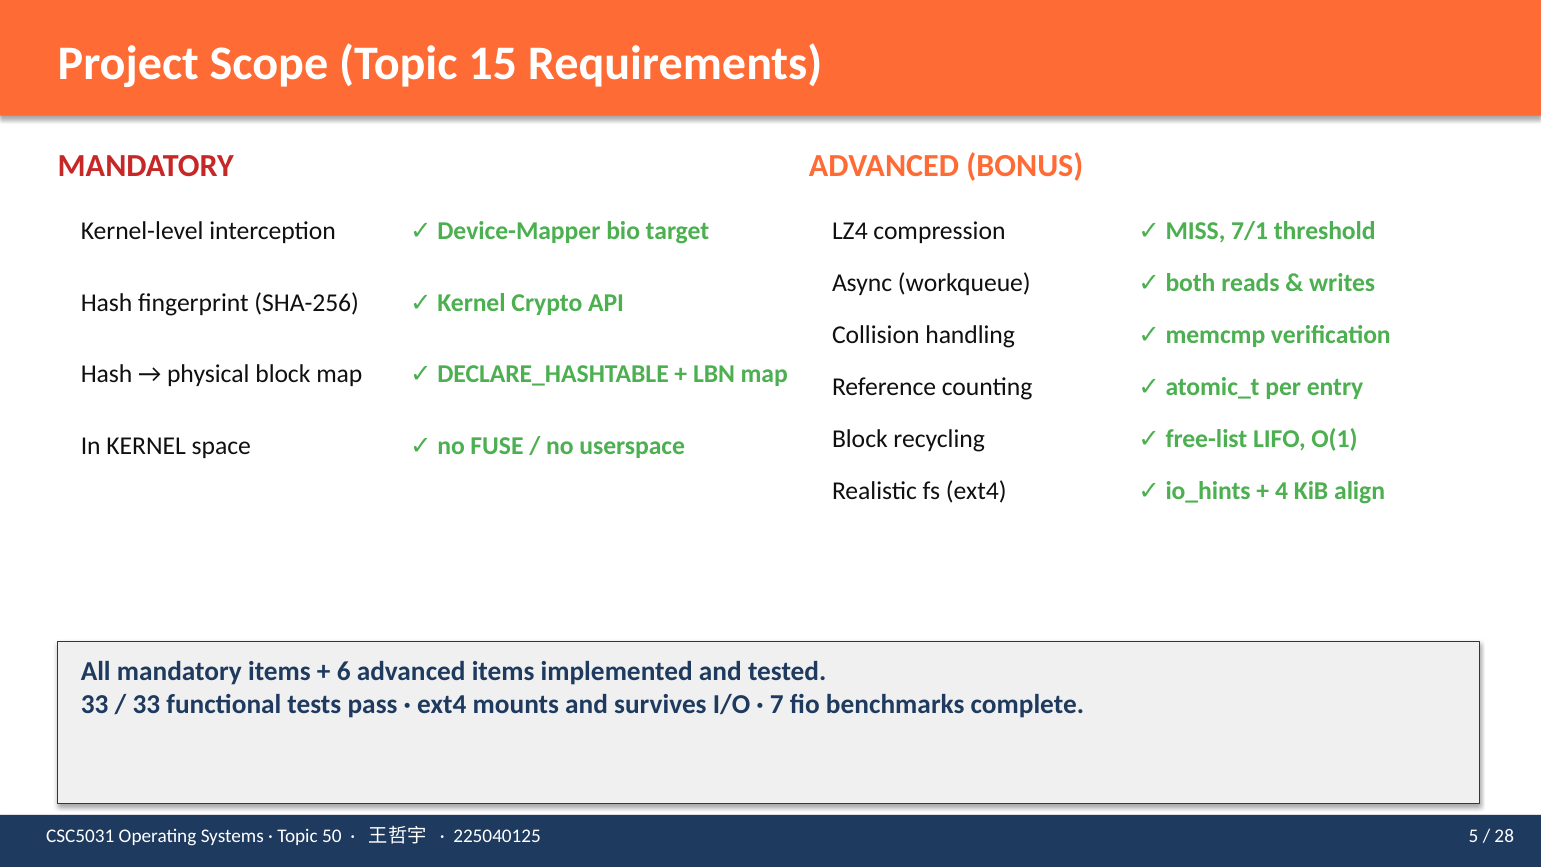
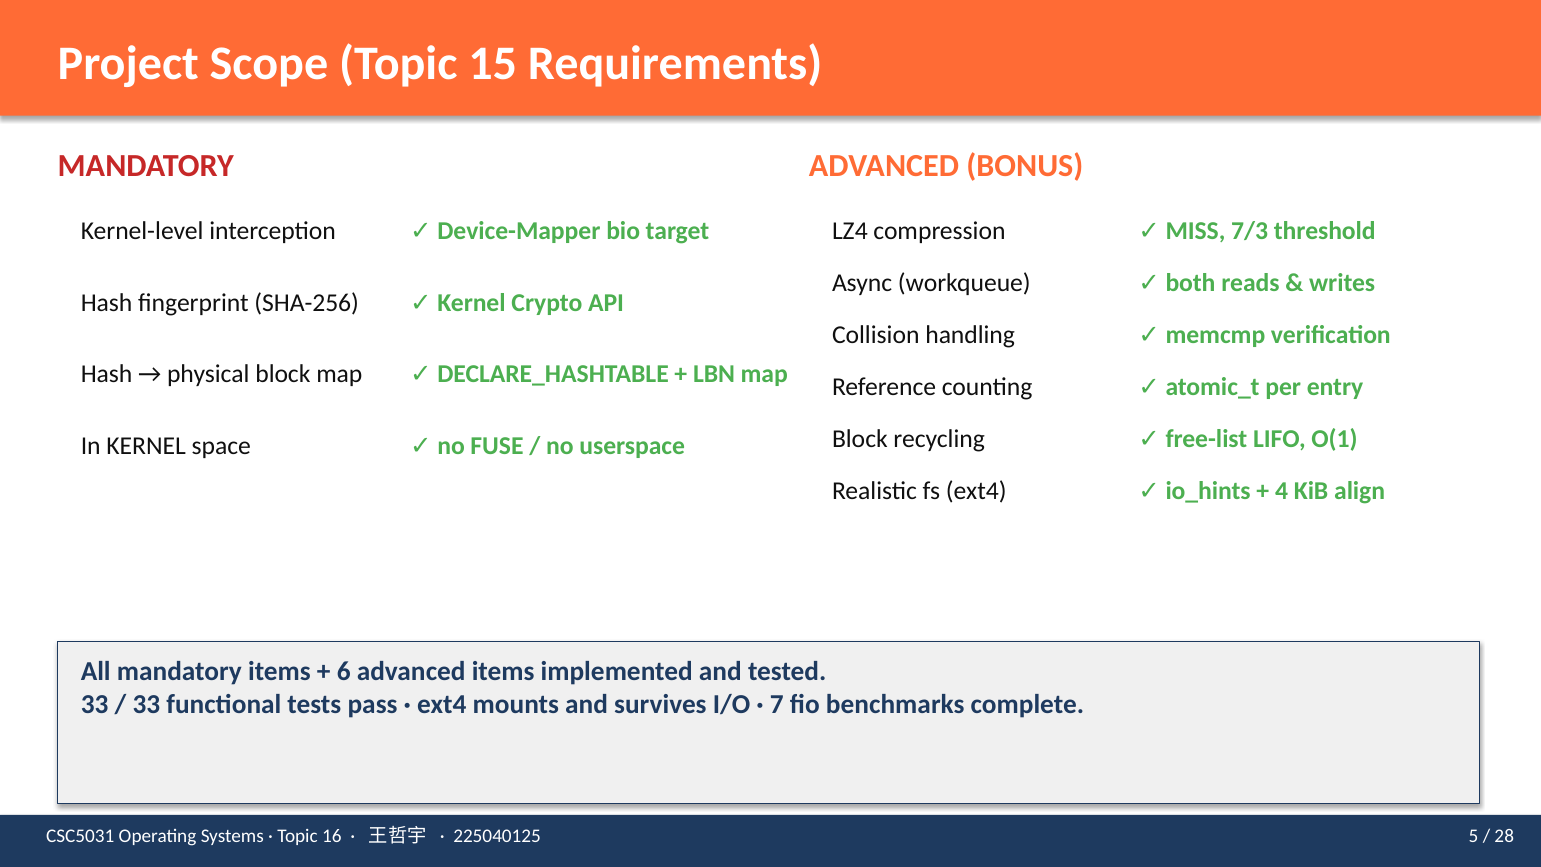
7/1: 7/1 -> 7/3
50: 50 -> 16
